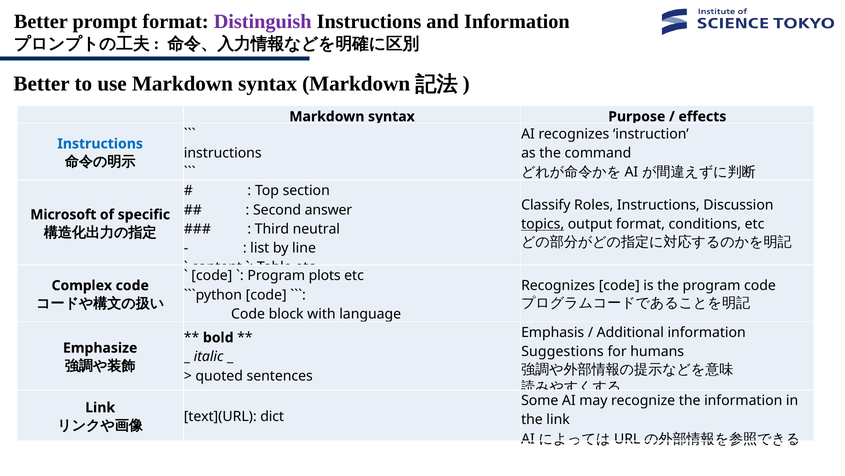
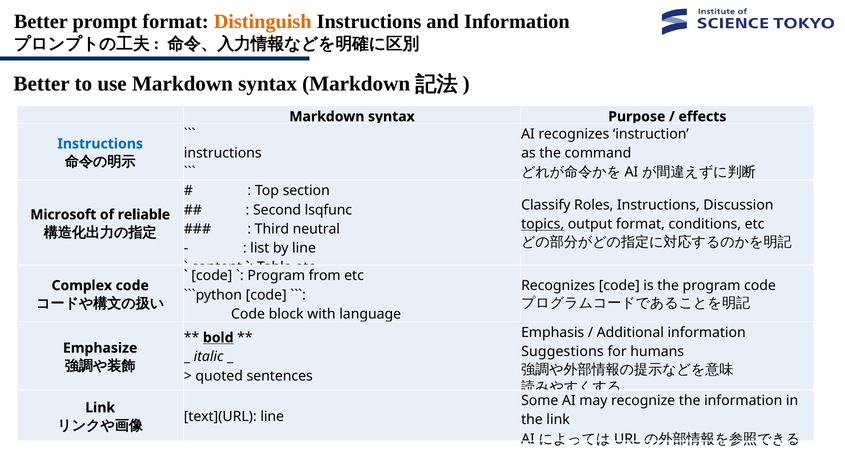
Distinguish colour: purple -> orange
answer: answer -> lsqfunc
specific: specific -> reliable
plots: plots -> from
bold underline: none -> present
text](URL dict: dict -> line
